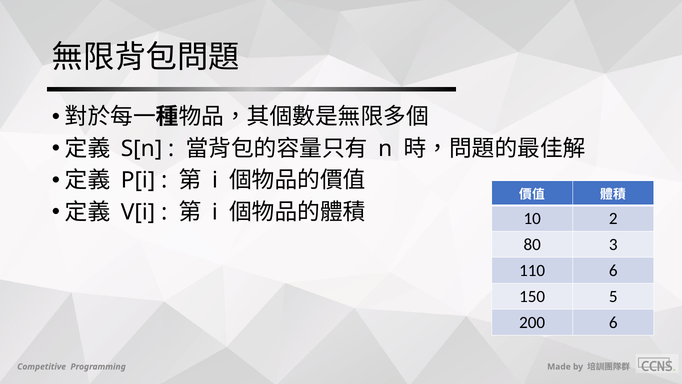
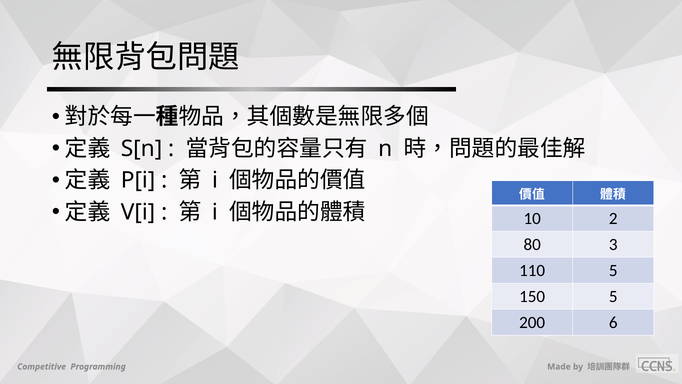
110 6: 6 -> 5
